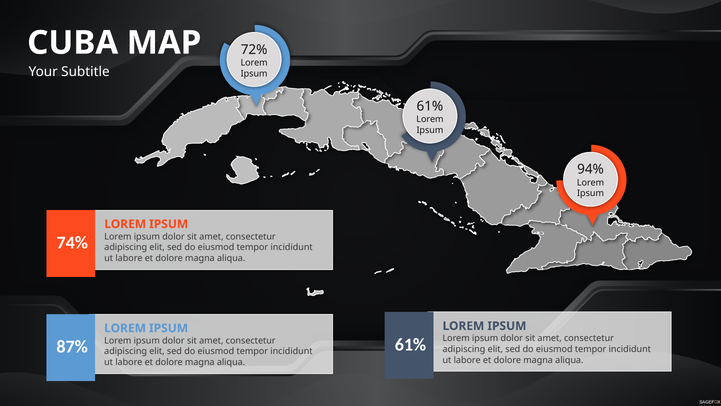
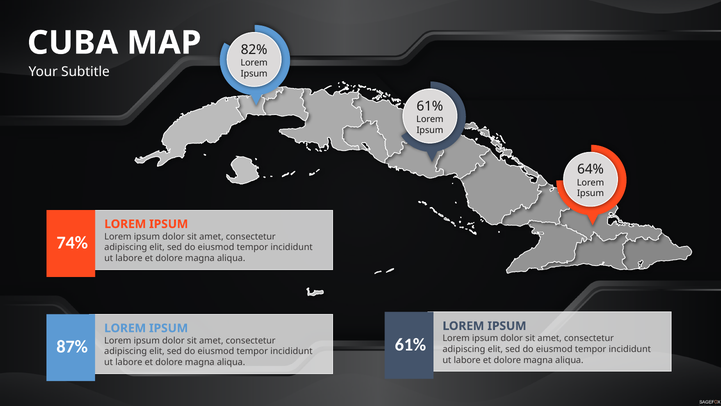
72%: 72% -> 82%
94%: 94% -> 64%
